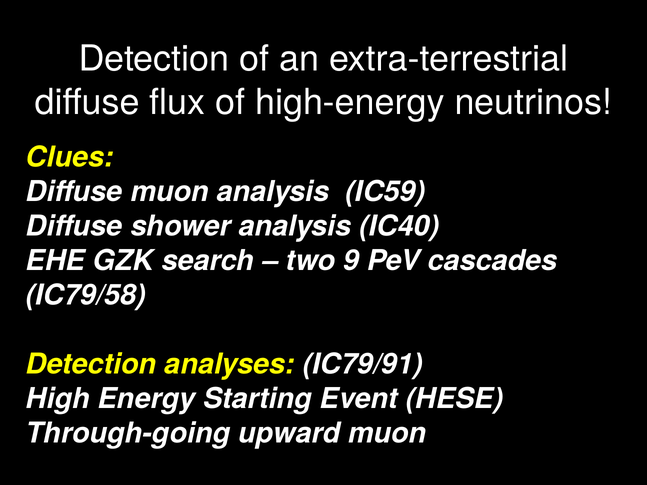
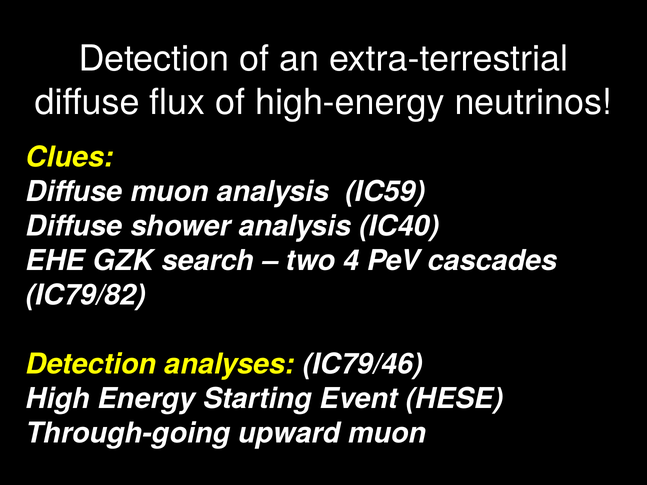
9: 9 -> 4
IC79/58: IC79/58 -> IC79/82
IC79/91: IC79/91 -> IC79/46
